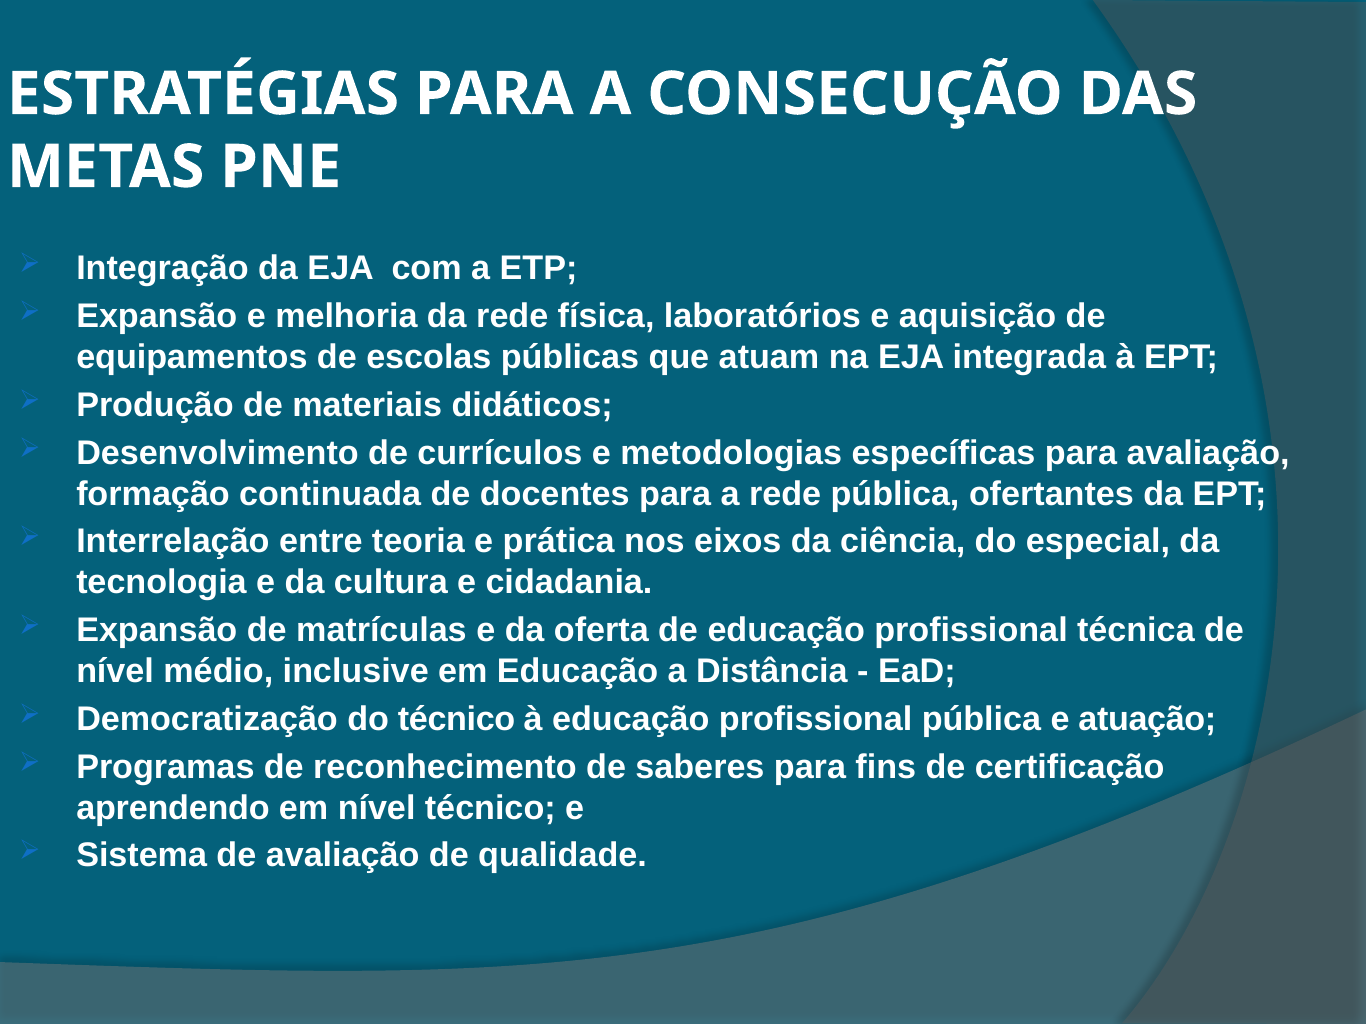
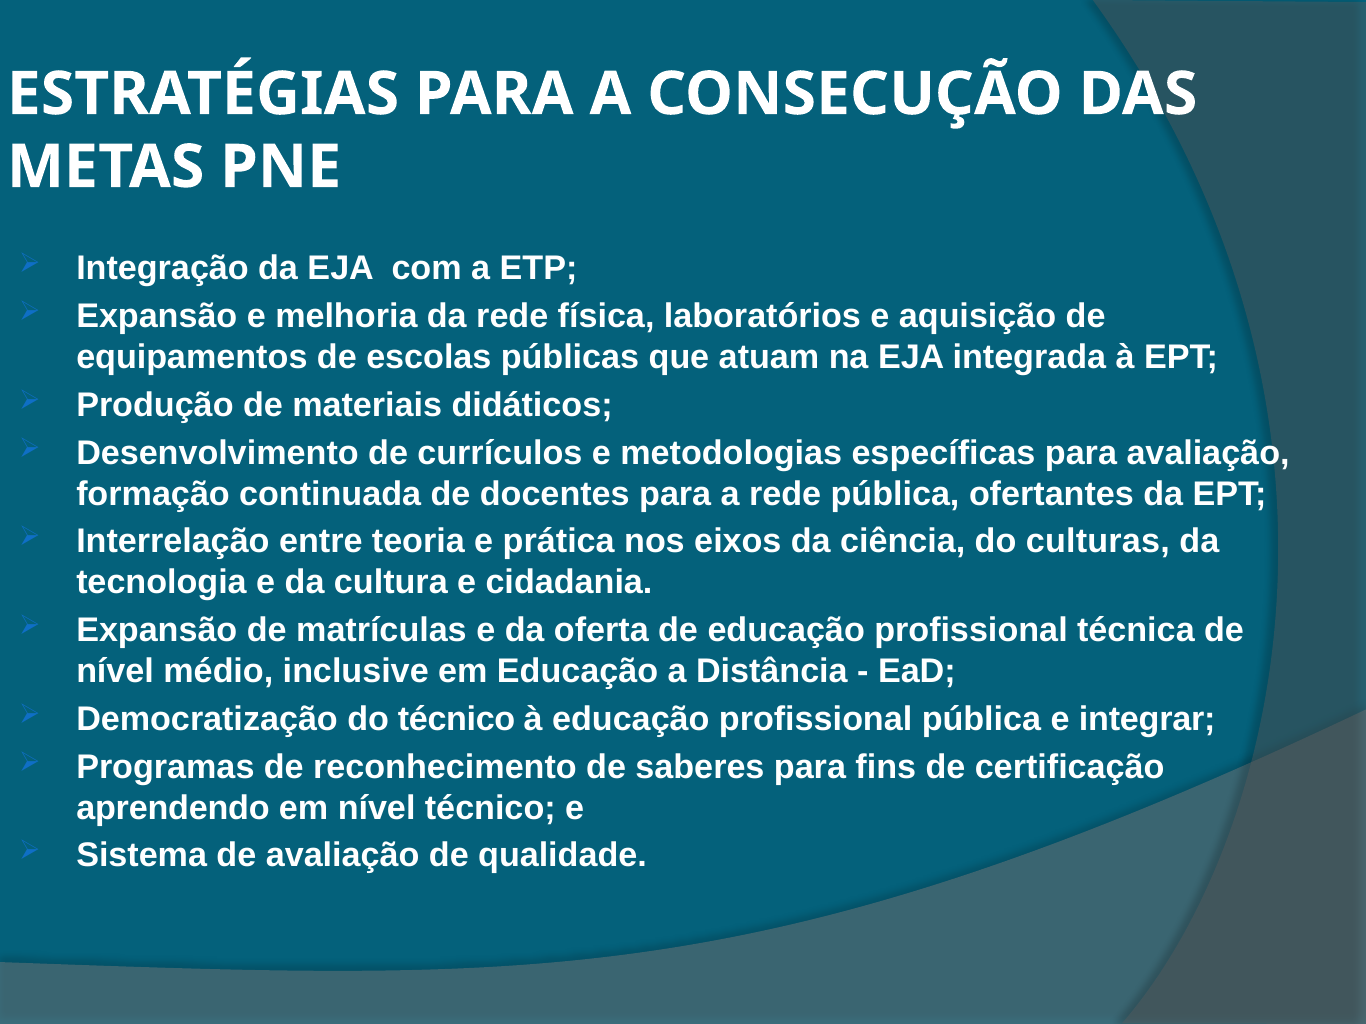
especial: especial -> culturas
atuação: atuação -> integrar
